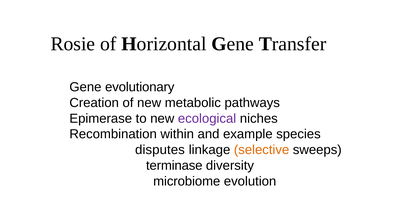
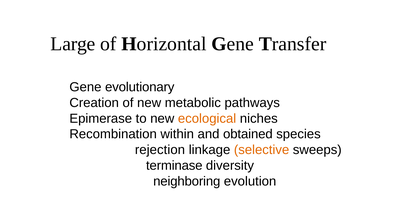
Rosie: Rosie -> Large
ecological colour: purple -> orange
example: example -> obtained
disputes: disputes -> rejection
microbiome: microbiome -> neighboring
